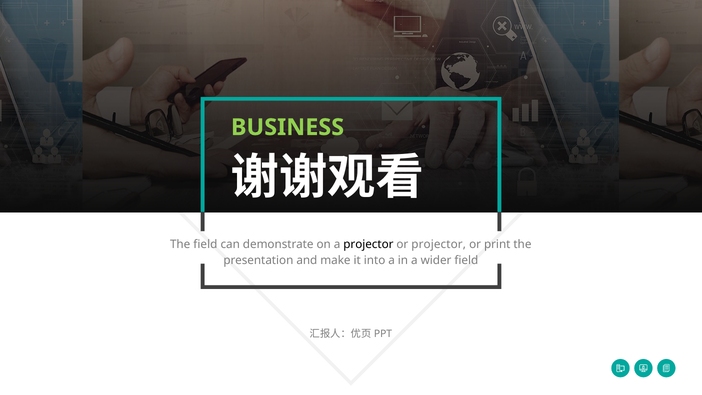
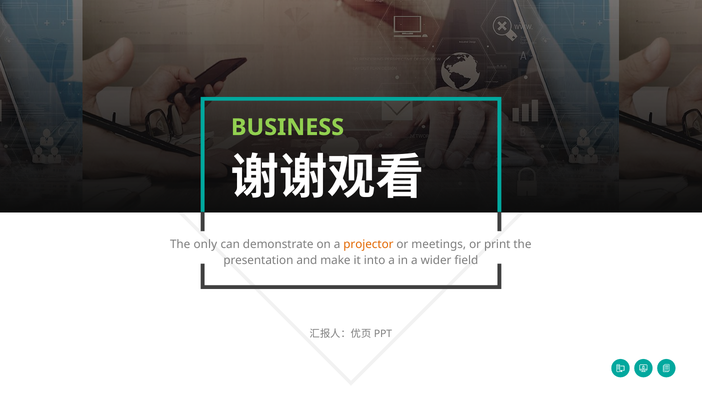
The field: field -> only
projector at (368, 244) colour: black -> orange
or projector: projector -> meetings
